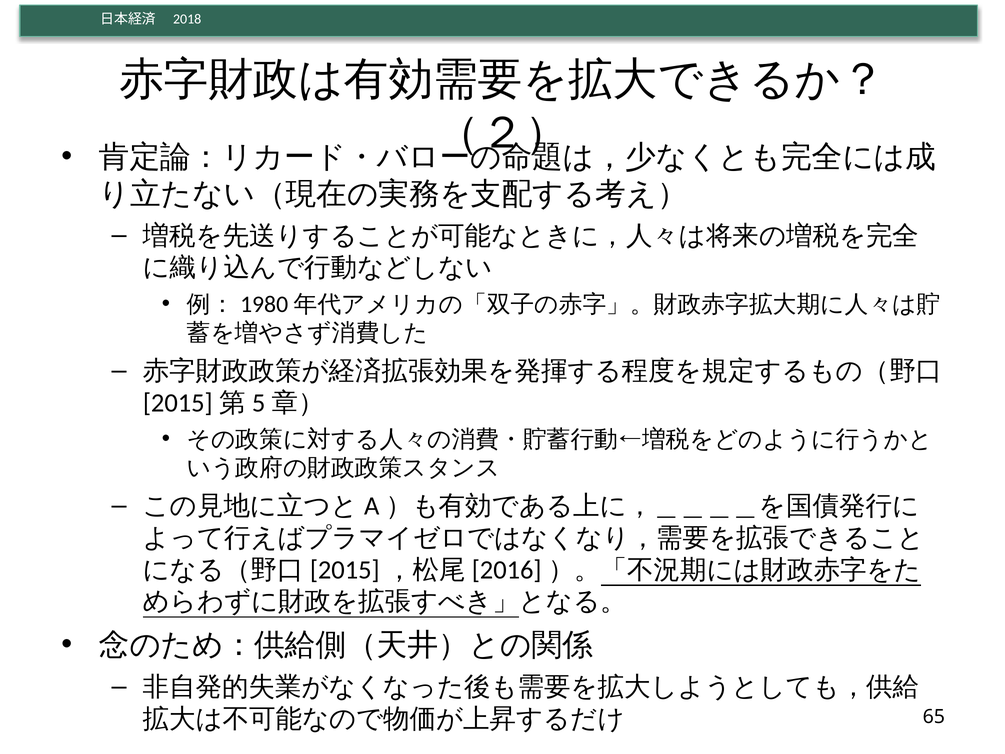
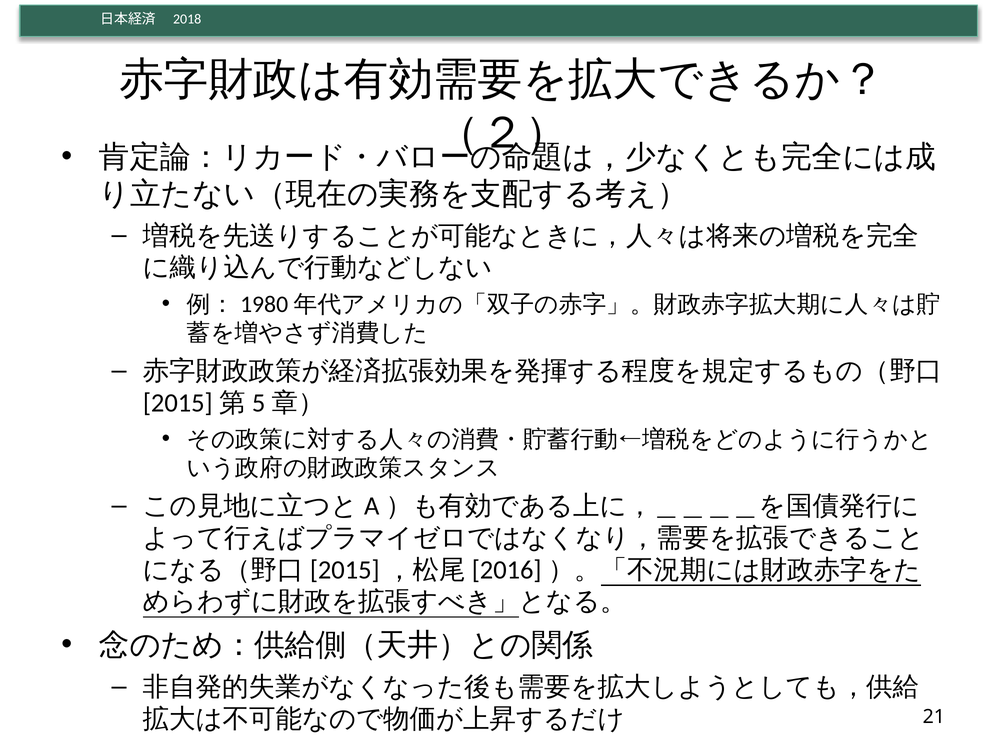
65: 65 -> 21
